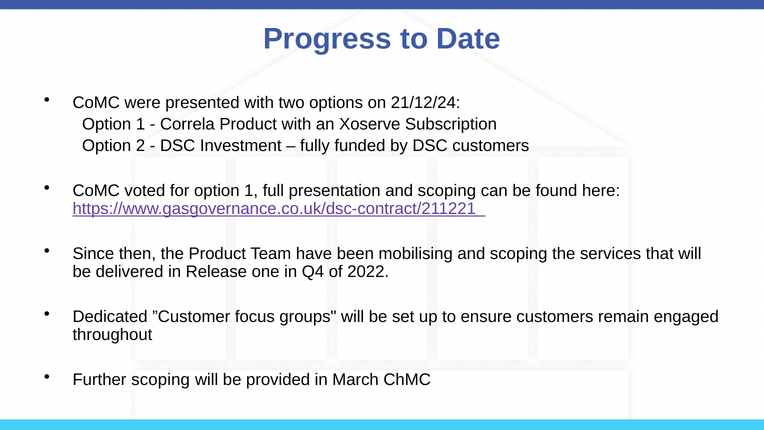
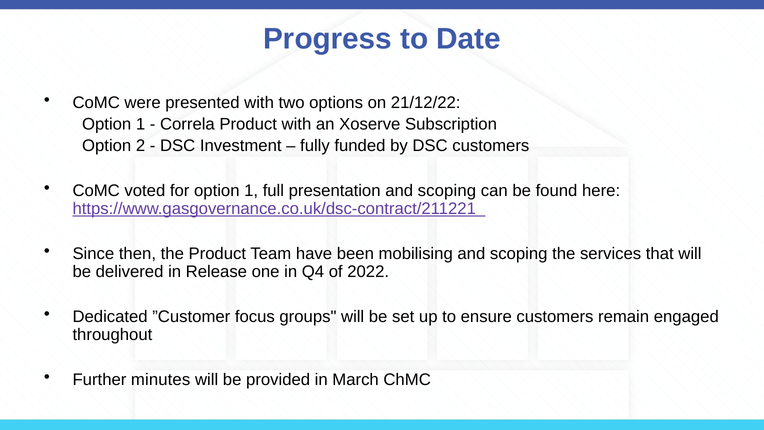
21/12/24: 21/12/24 -> 21/12/22
Further scoping: scoping -> minutes
